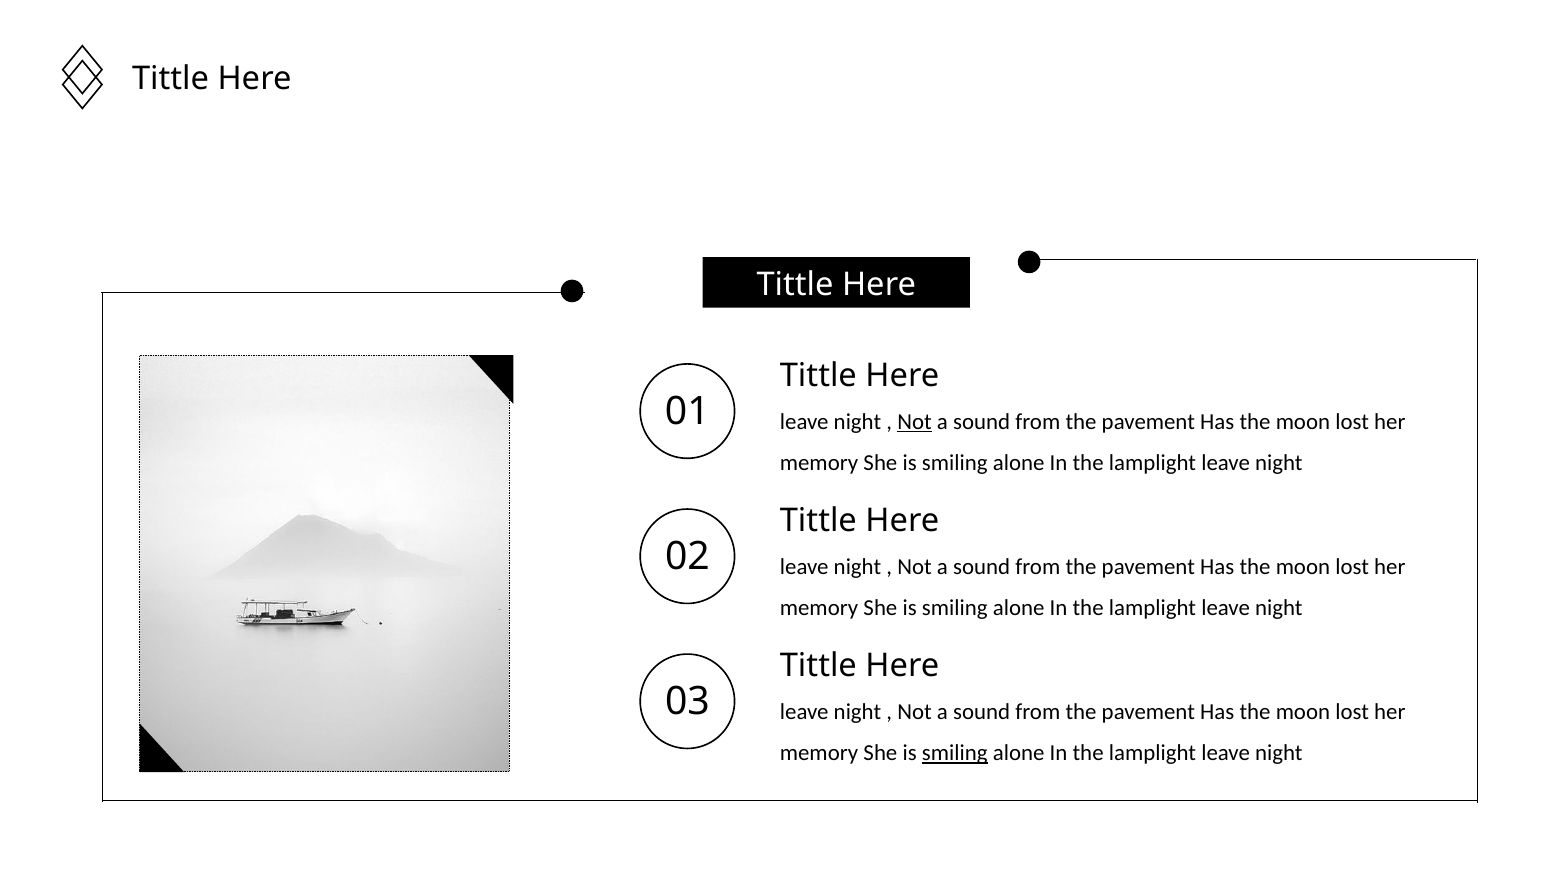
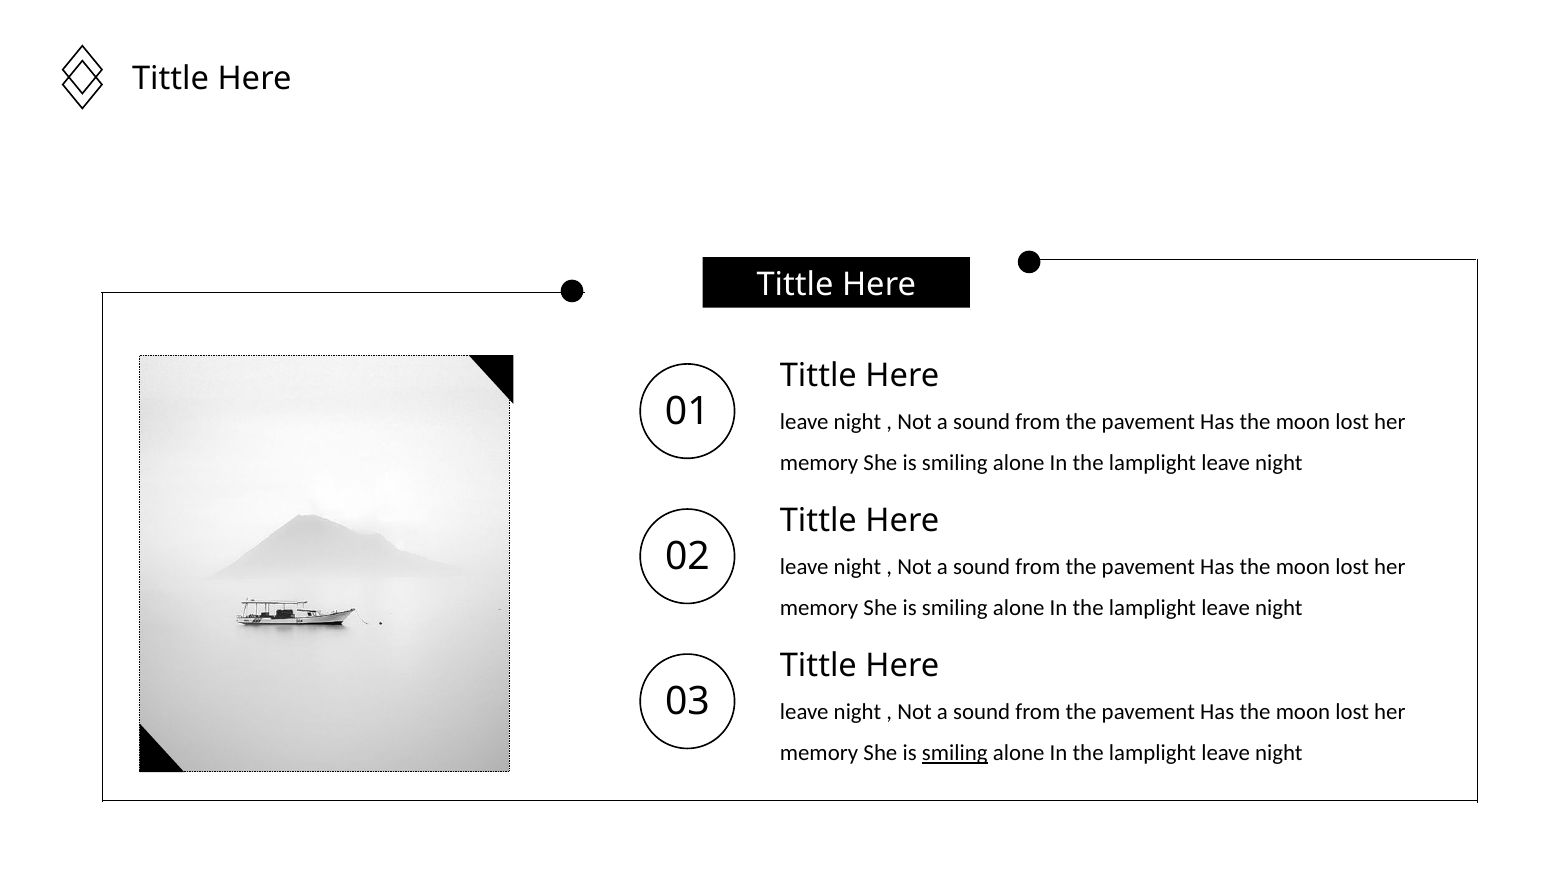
Not at (915, 422) underline: present -> none
